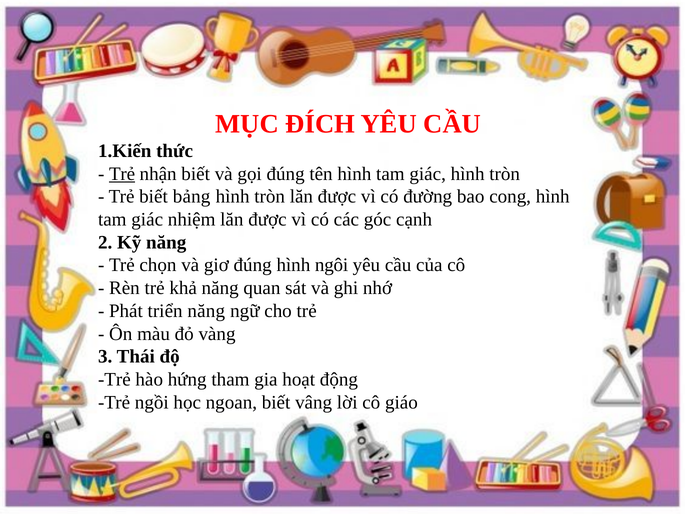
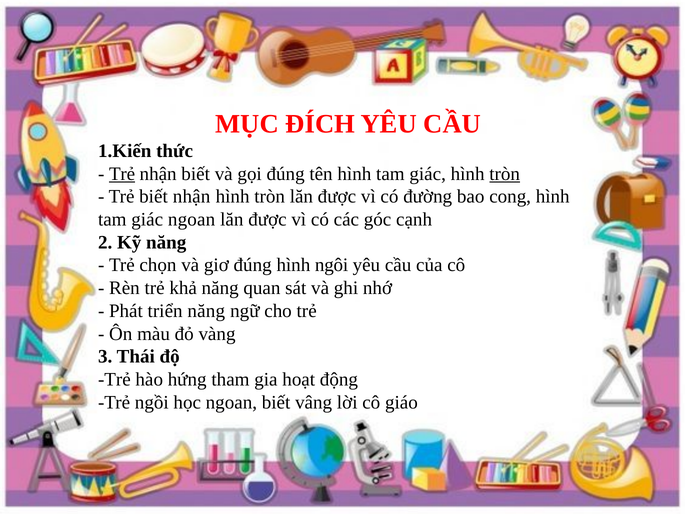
tròn at (505, 174) underline: none -> present
biết bảng: bảng -> nhận
giác nhiệm: nhiệm -> ngoan
